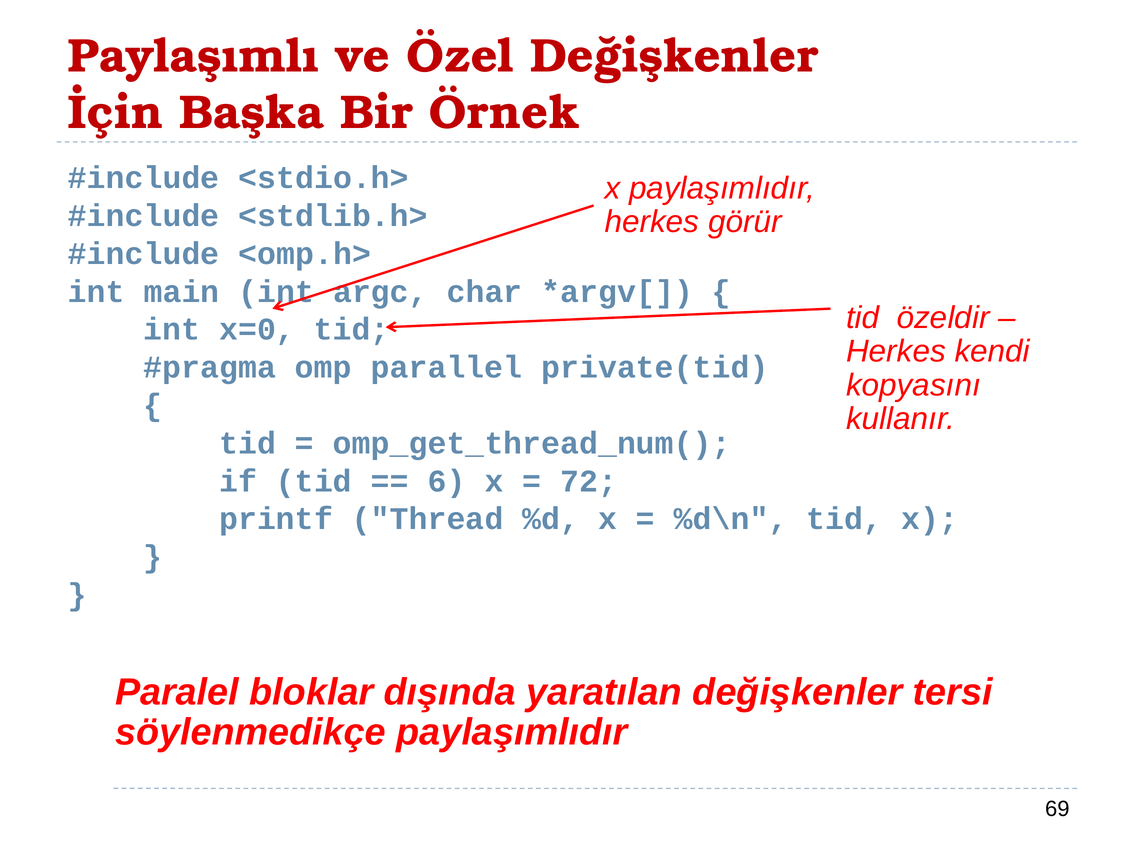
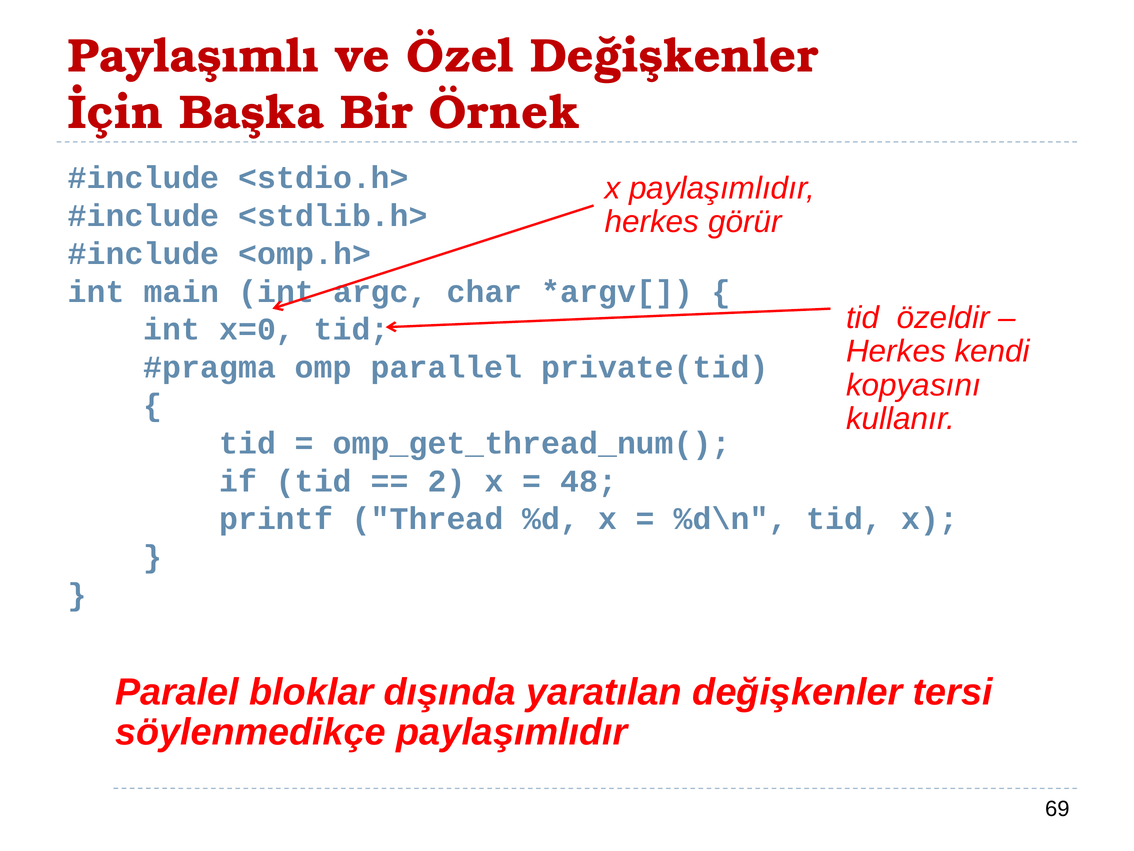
6: 6 -> 2
72: 72 -> 48
